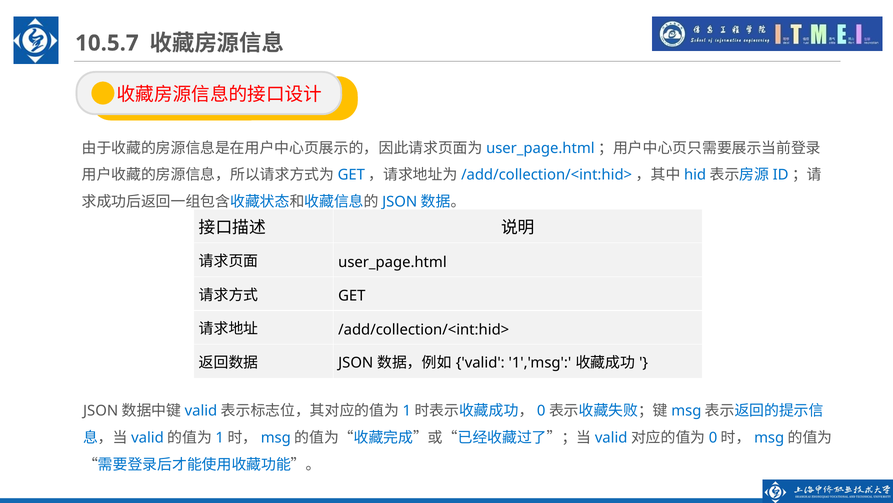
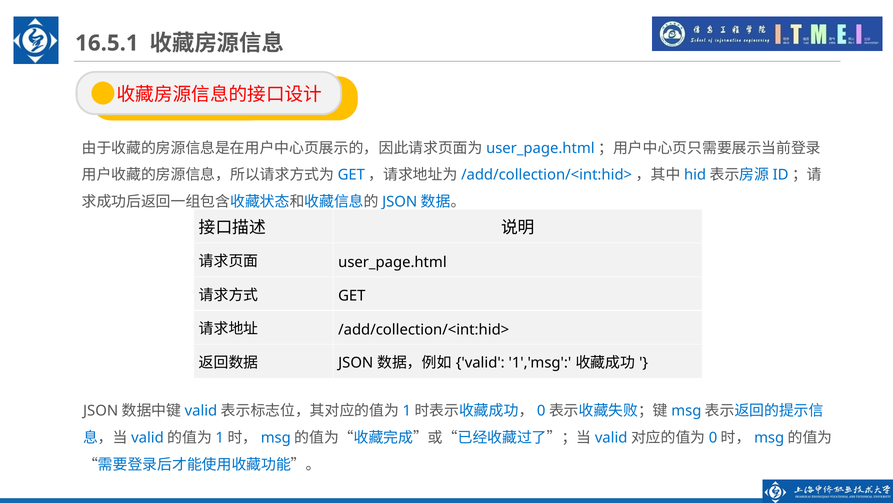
10.5.7: 10.5.7 -> 16.5.1
